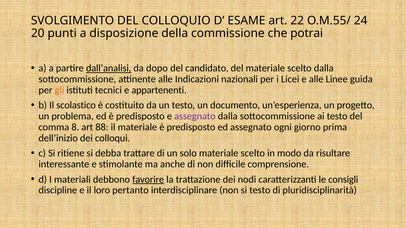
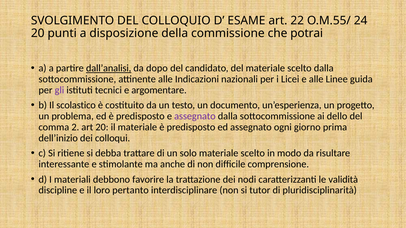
gli colour: orange -> purple
appartenenti: appartenenti -> argomentare
ai testo: testo -> dello
8: 8 -> 2
art 88: 88 -> 20
favorire underline: present -> none
consigli: consigli -> validità
si testo: testo -> tutor
